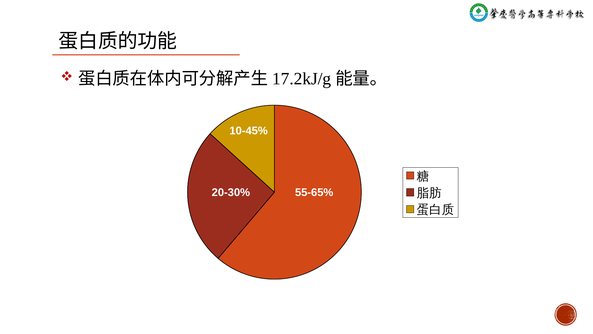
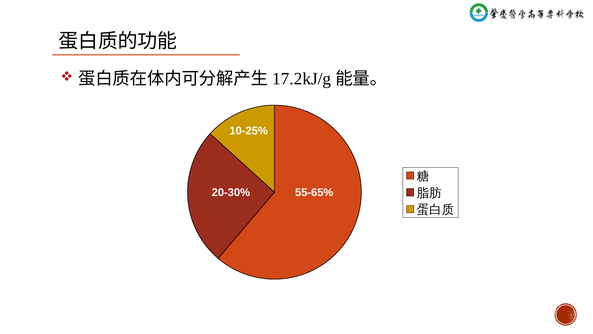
10-45%: 10-45% -> 10-25%
